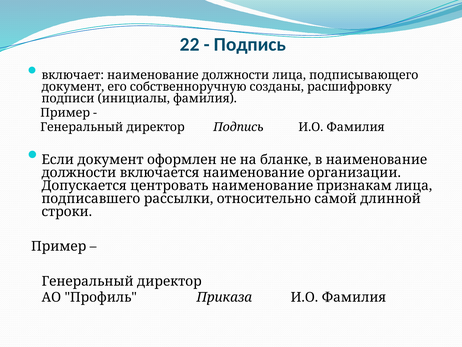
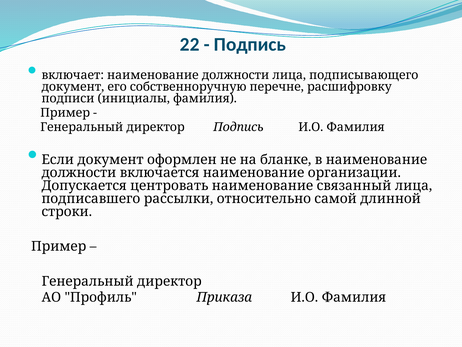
созданы: созданы -> перечне
признакам: признакам -> связанный
